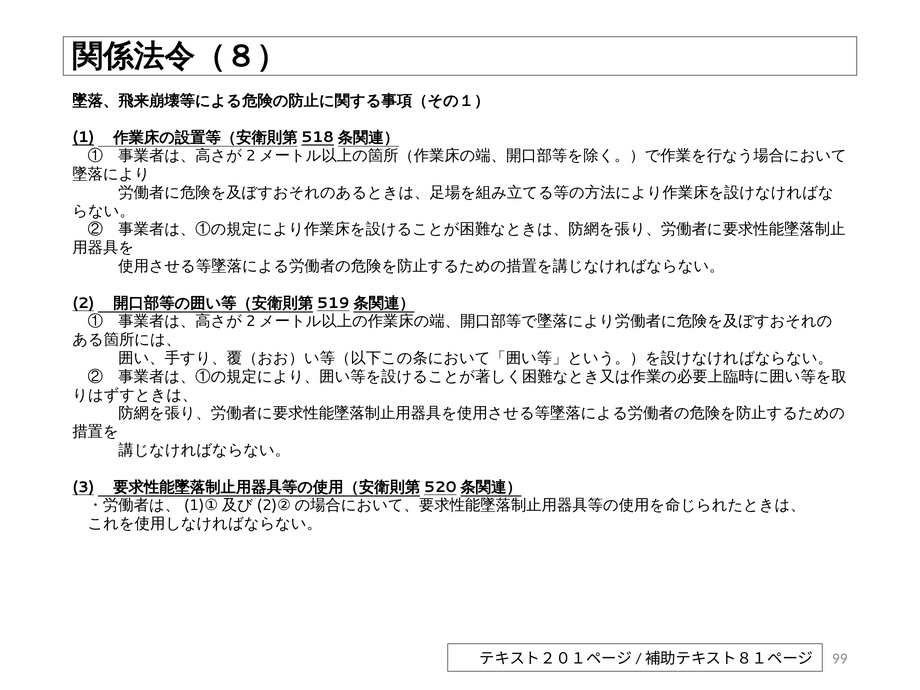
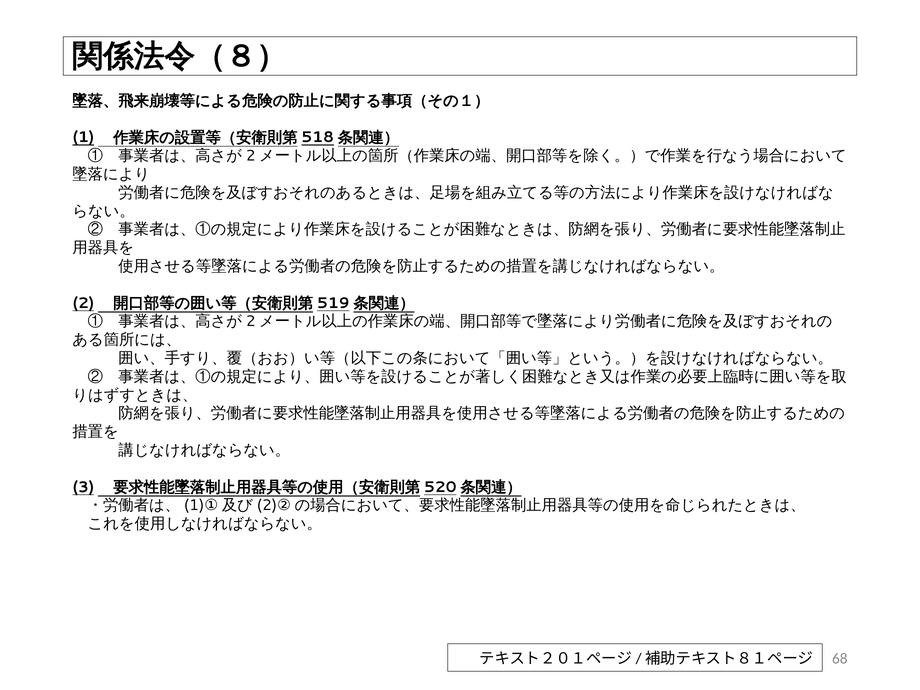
99: 99 -> 68
